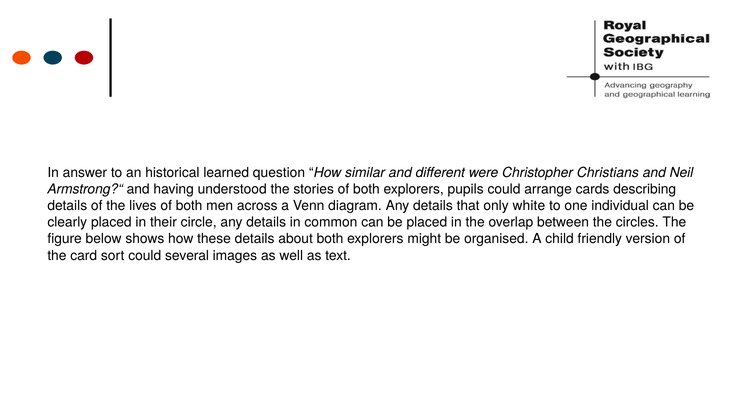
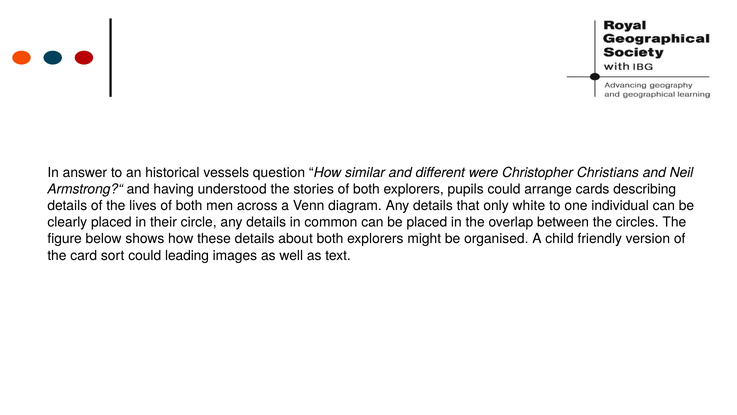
learned: learned -> vessels
several: several -> leading
